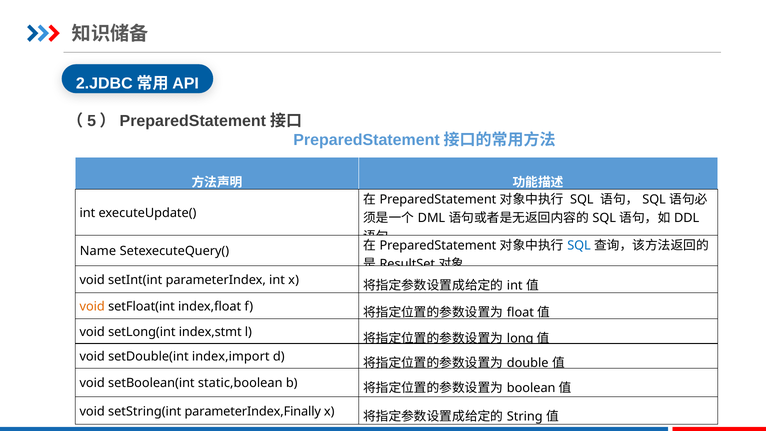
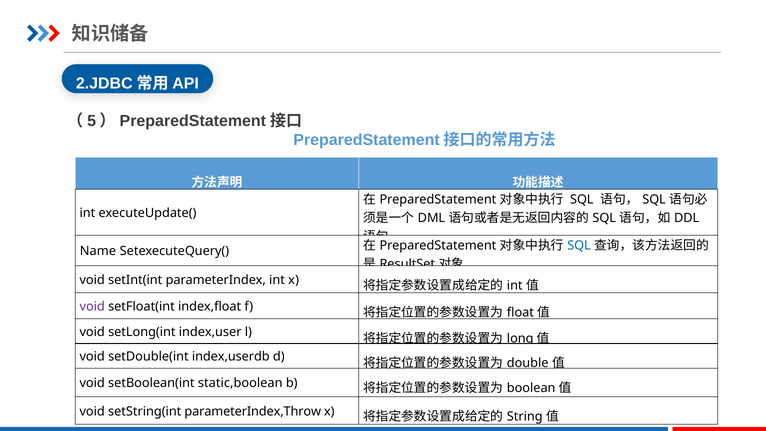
void at (92, 307) colour: orange -> purple
index,stmt: index,stmt -> index,user
index,import: index,import -> index,userdb
parameterIndex,Finally: parameterIndex,Finally -> parameterIndex,Throw
